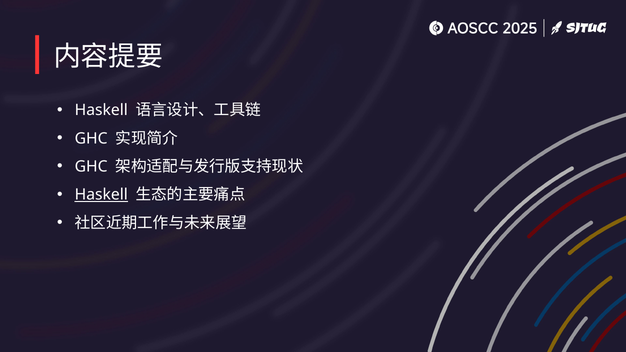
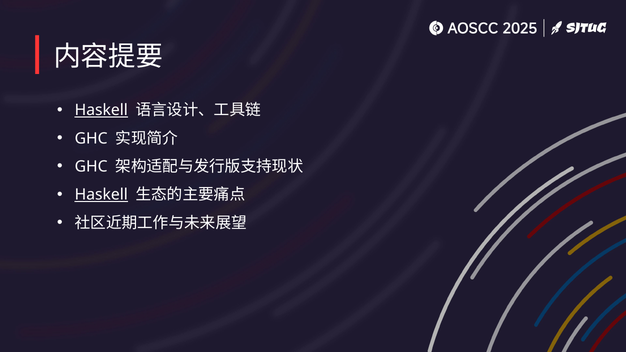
Haskell at (101, 110) underline: none -> present
